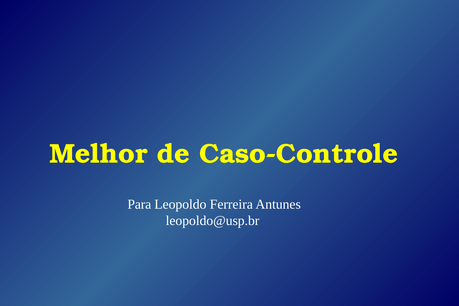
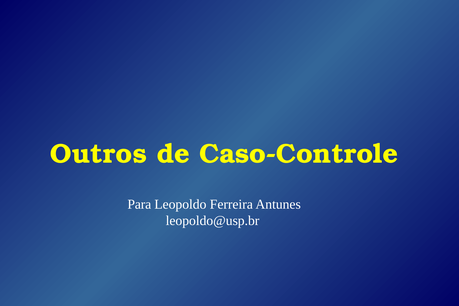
Melhor: Melhor -> Outros
